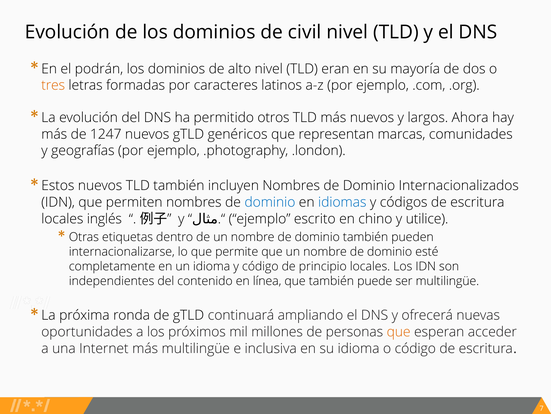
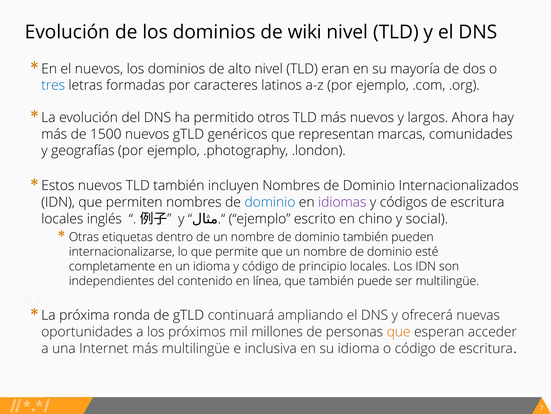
civil: civil -> wiki
el podrán: podrán -> nuevos
tres colour: orange -> blue
1247: 1247 -> 1500
idiomas colour: blue -> purple
utilice: utilice -> social
